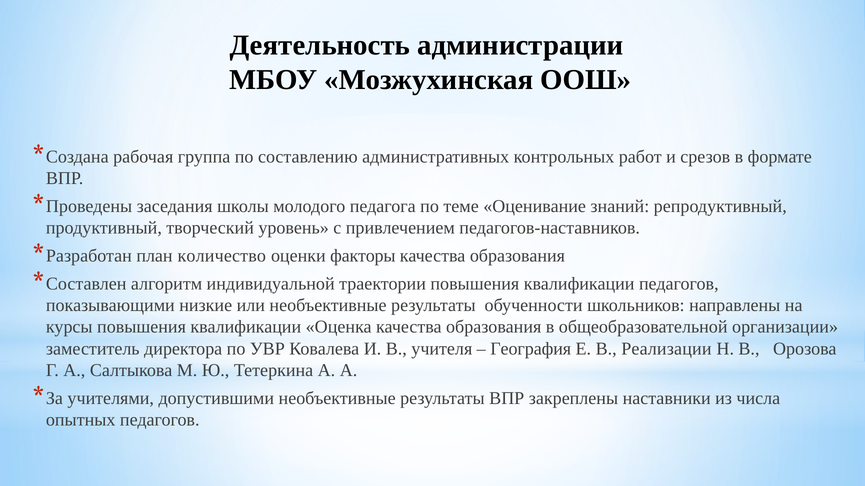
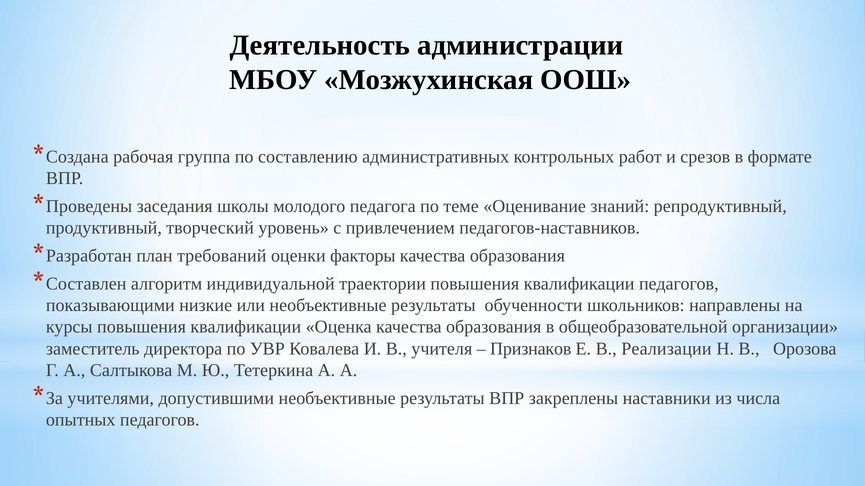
количество: количество -> требований
География: География -> Признаков
